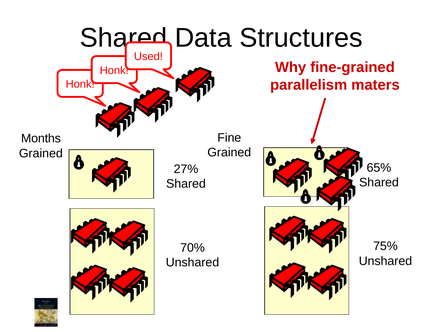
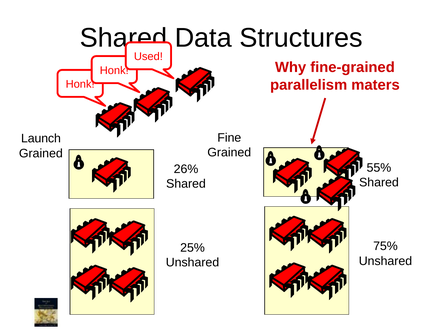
Months: Months -> Launch
65%: 65% -> 55%
27%: 27% -> 26%
70%: 70% -> 25%
